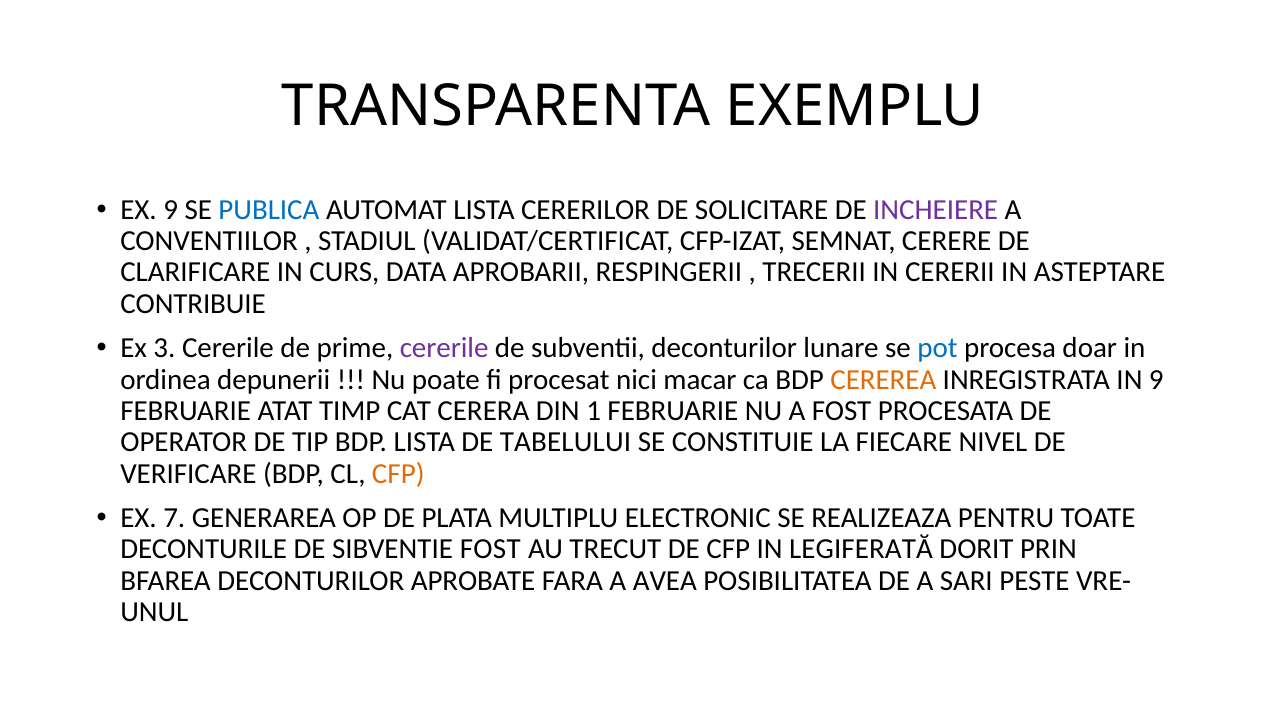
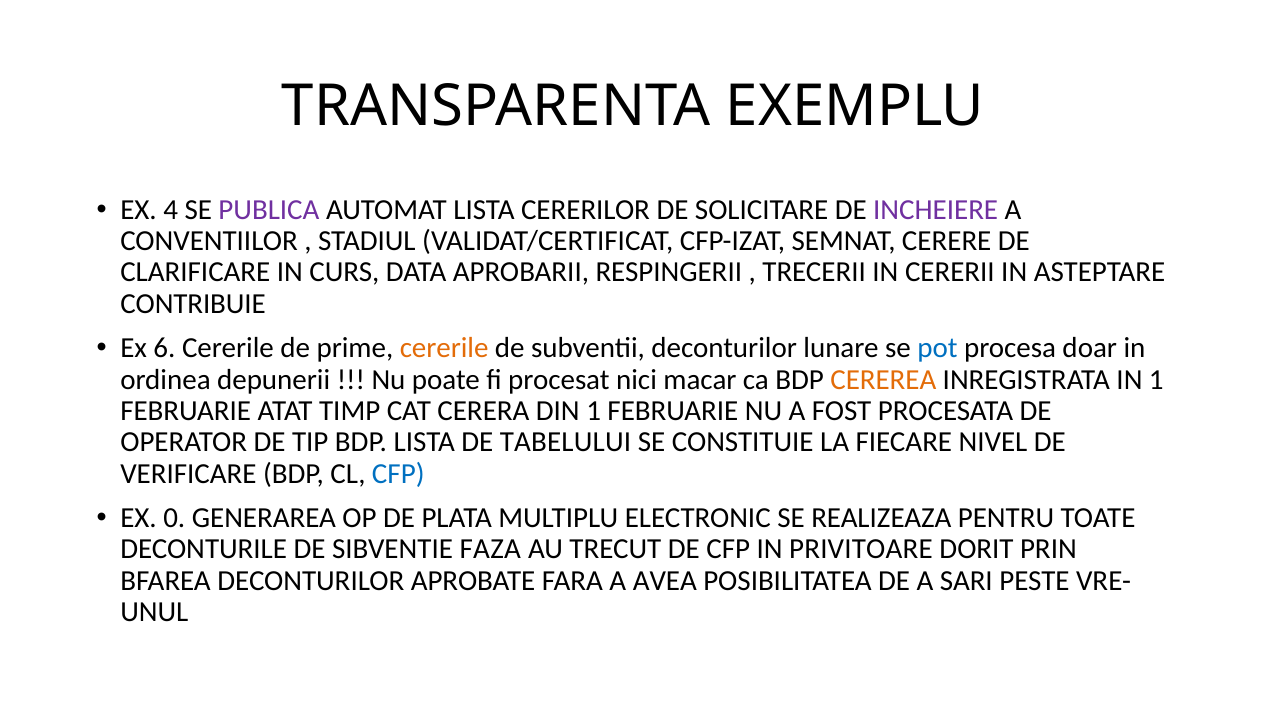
EX 9: 9 -> 4
PUBLICA colour: blue -> purple
3: 3 -> 6
cererile at (444, 349) colour: purple -> orange
IN 9: 9 -> 1
CFP at (398, 474) colour: orange -> blue
7: 7 -> 0
SIBVENTIE FOST: FOST -> FAZA
LEGIFERATĂ: LEGIFERATĂ -> PRIVITOARE
